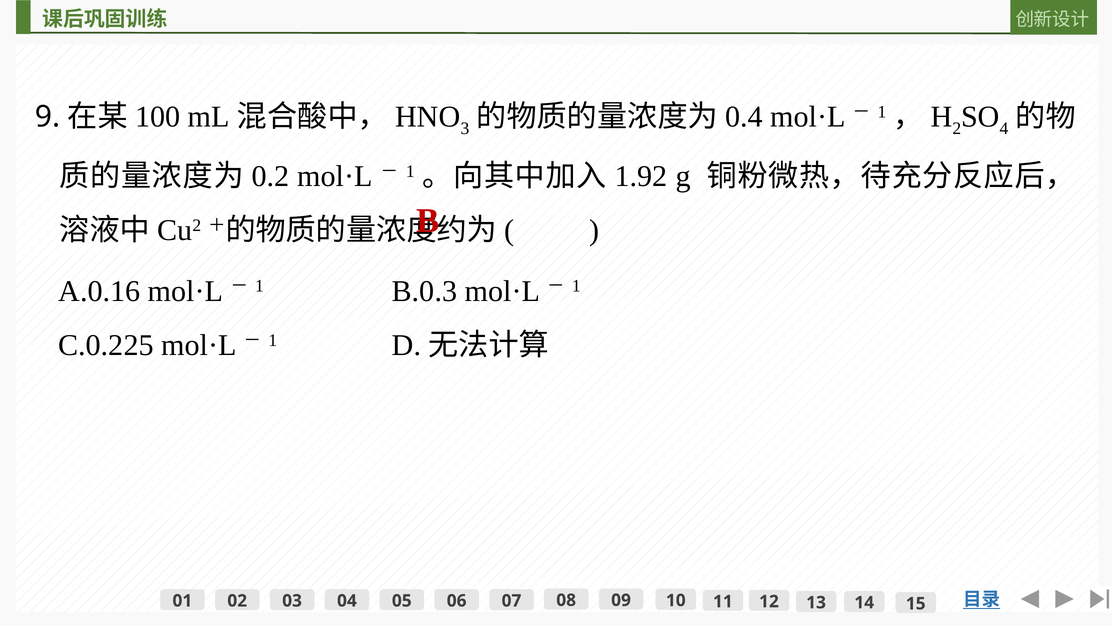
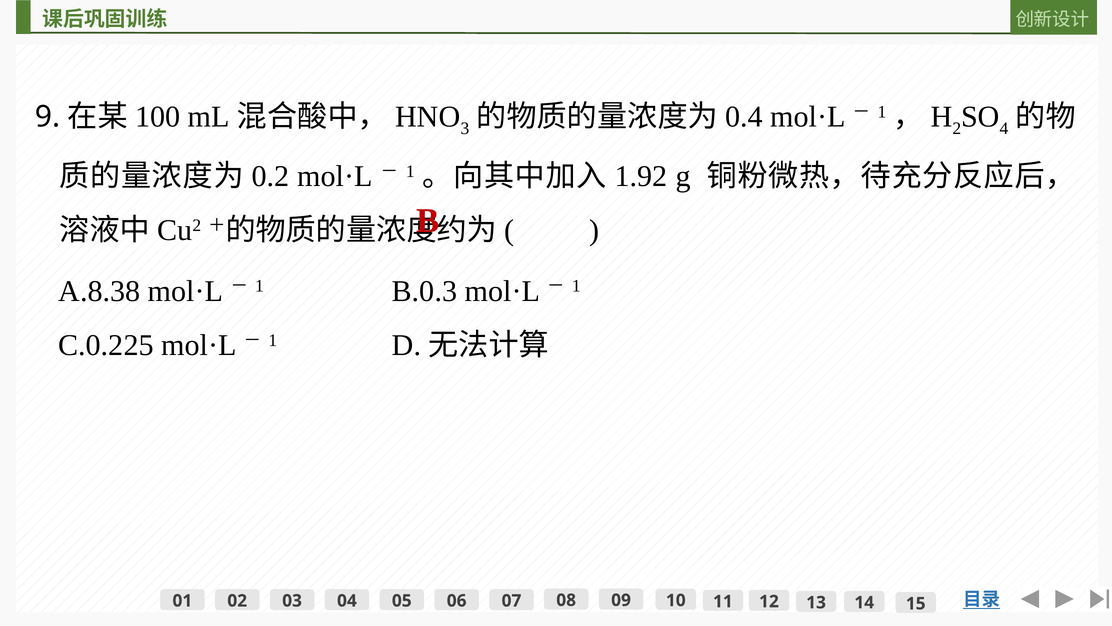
A.0.16: A.0.16 -> A.8.38
